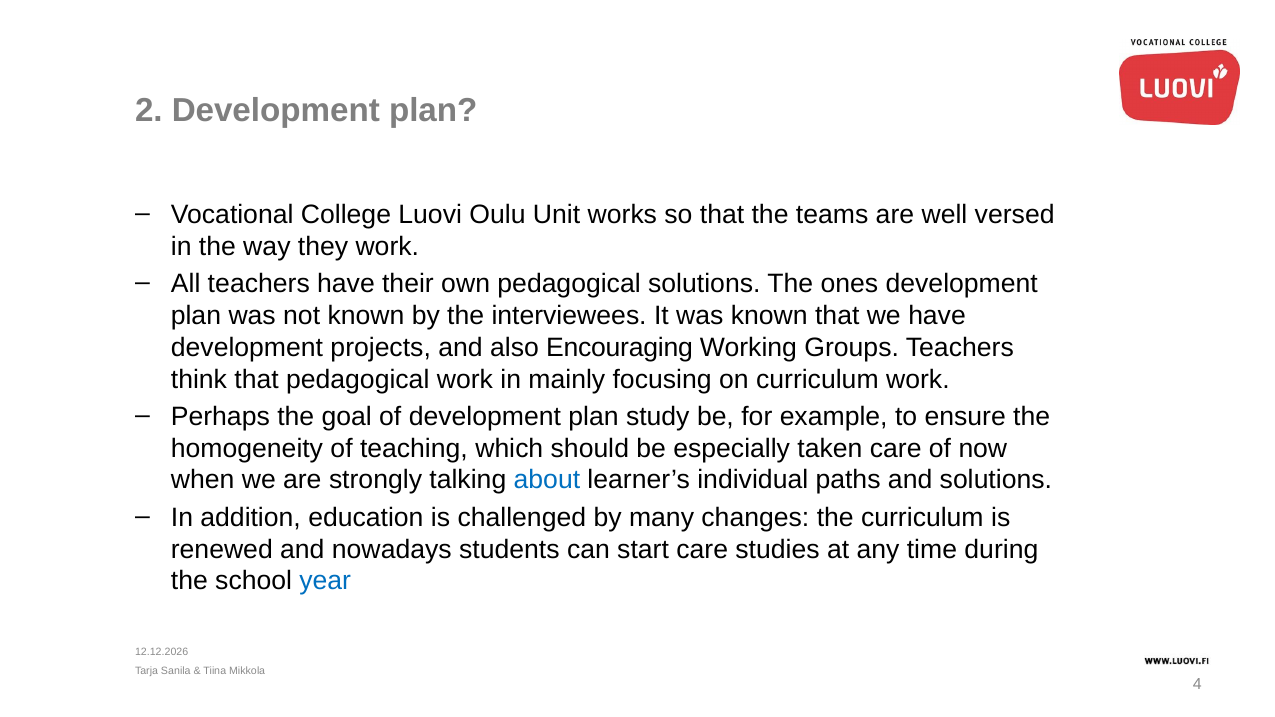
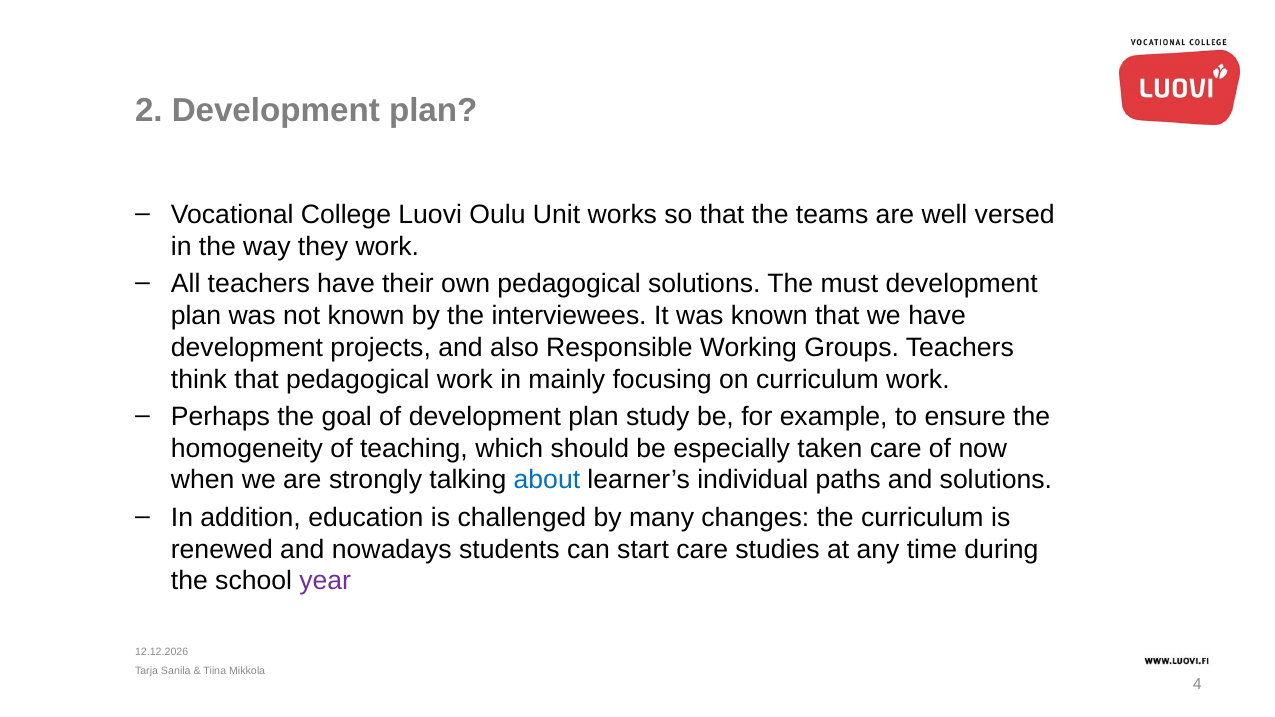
ones: ones -> must
Encouraging: Encouraging -> Responsible
year colour: blue -> purple
